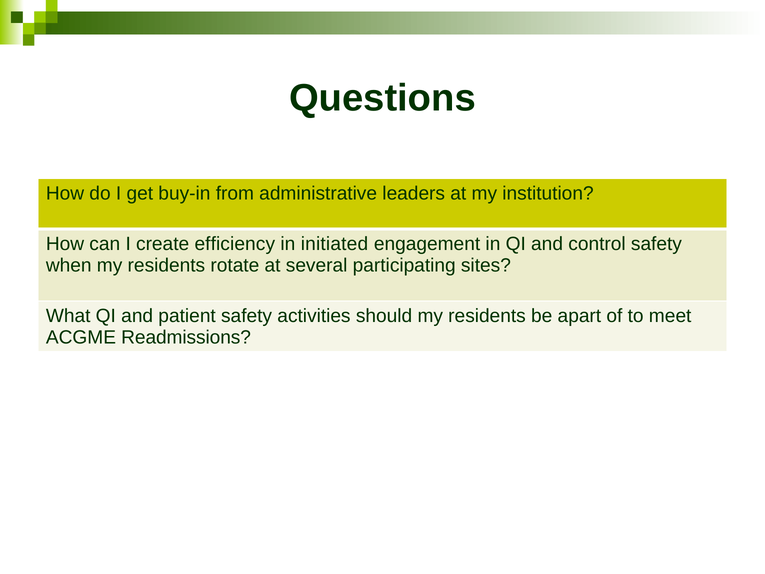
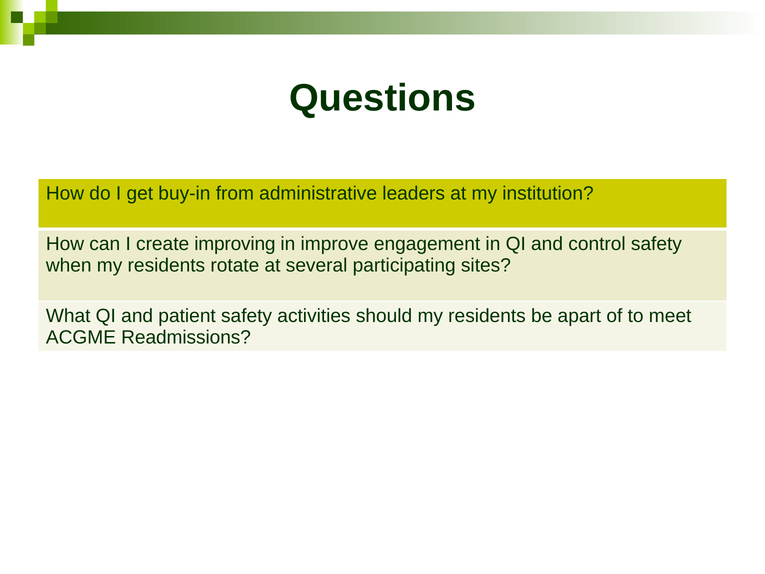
efficiency: efficiency -> improving
initiated: initiated -> improve
